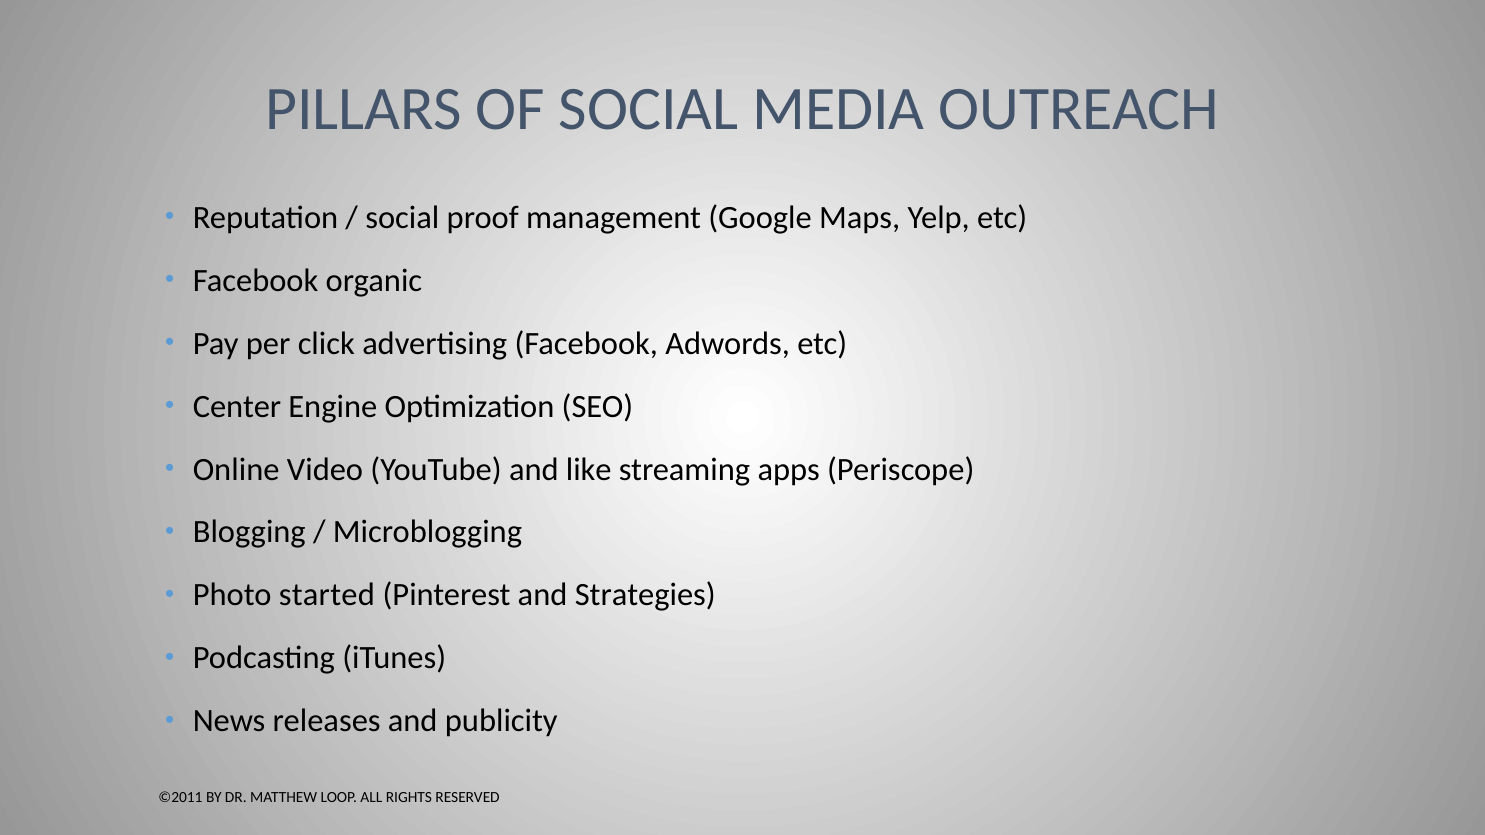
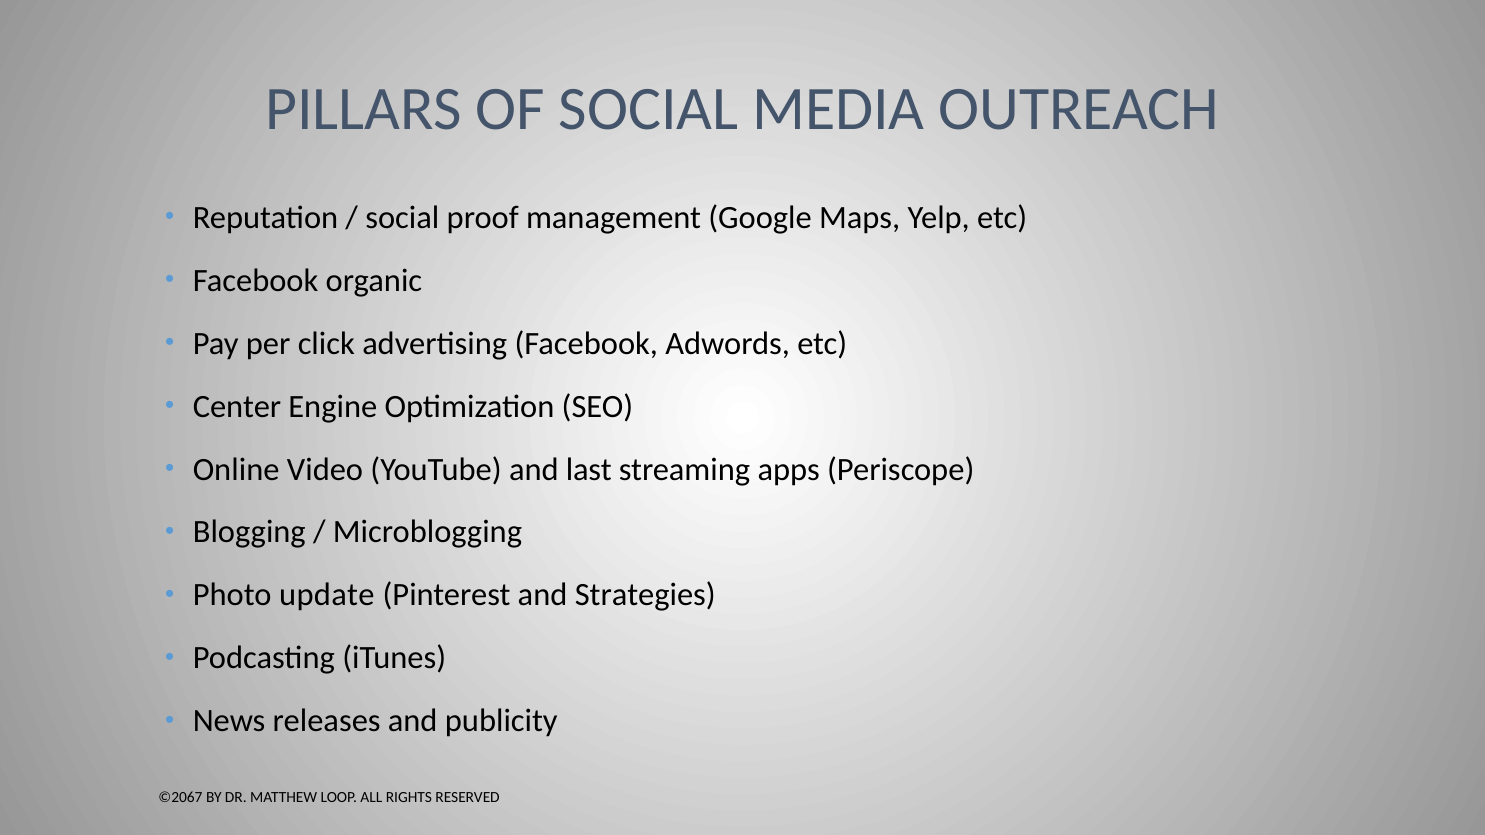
like: like -> last
started: started -> update
©2011: ©2011 -> ©2067
